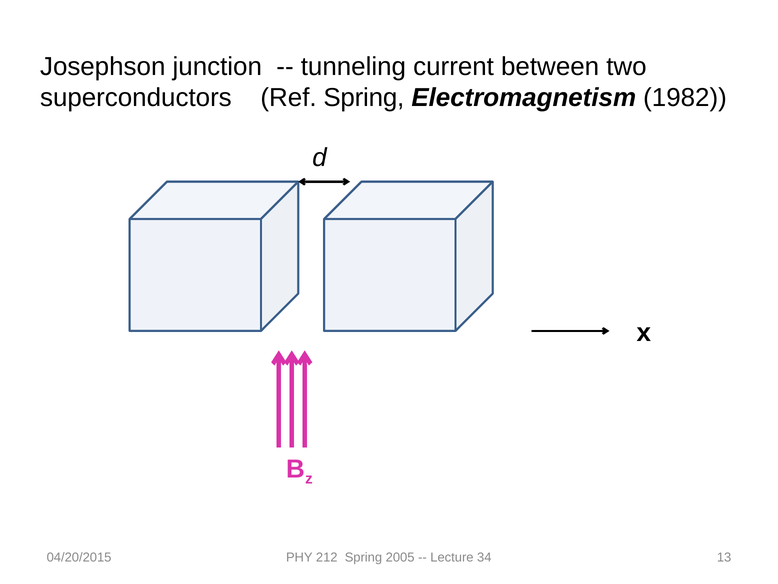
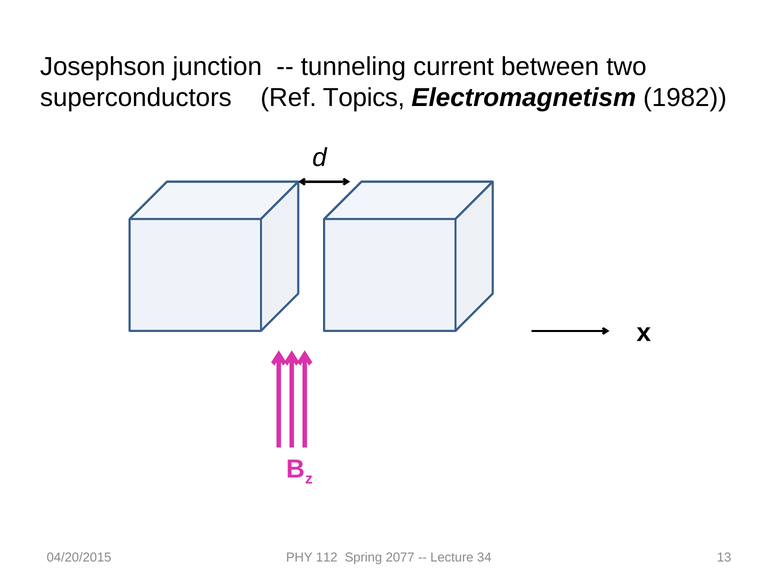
Ref Spring: Spring -> Topics
212: 212 -> 112
2005: 2005 -> 2077
